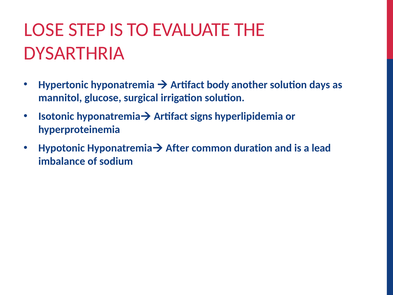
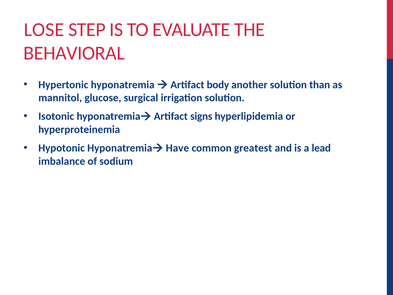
DYSARTHRIA: DYSARTHRIA -> BEHAVIORAL
days: days -> than
After: After -> Have
duration: duration -> greatest
